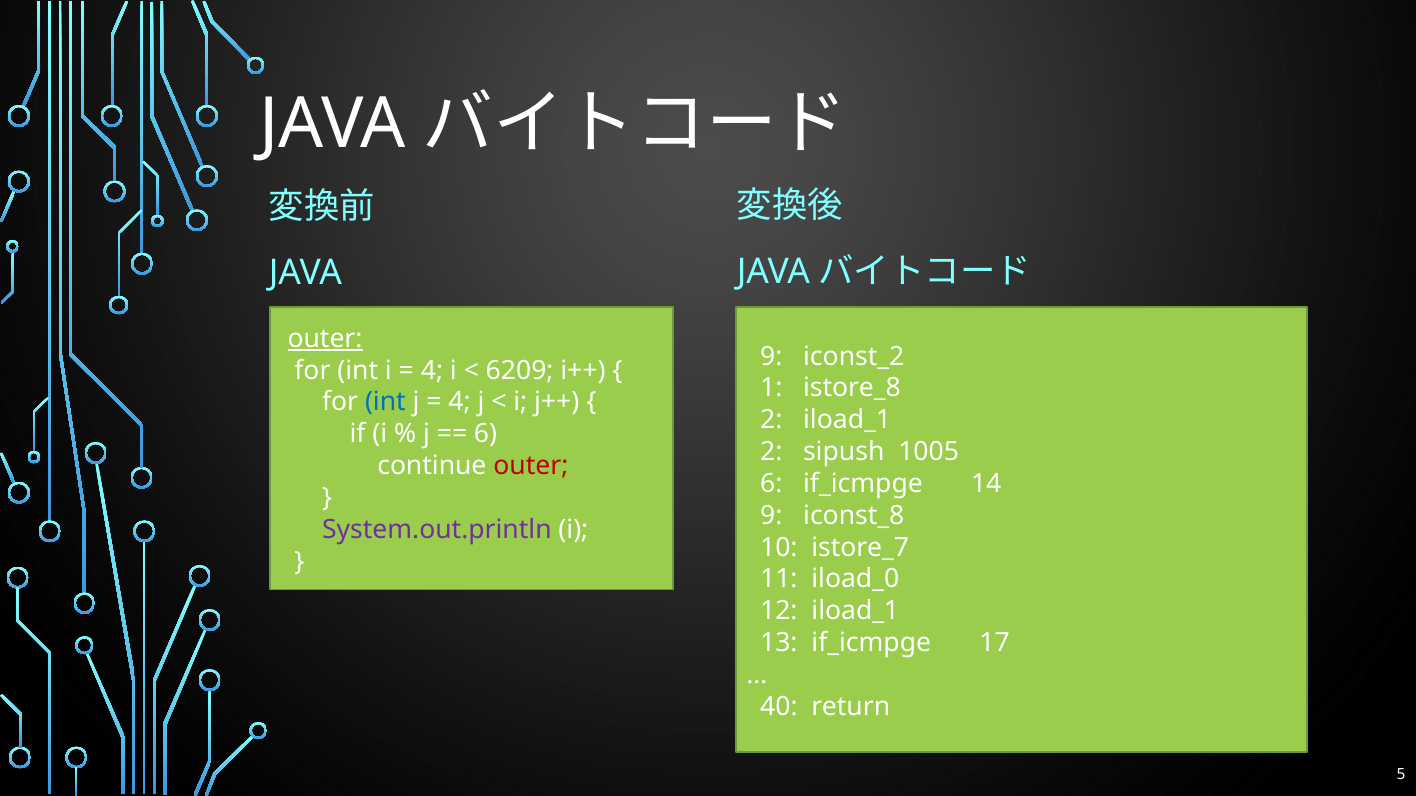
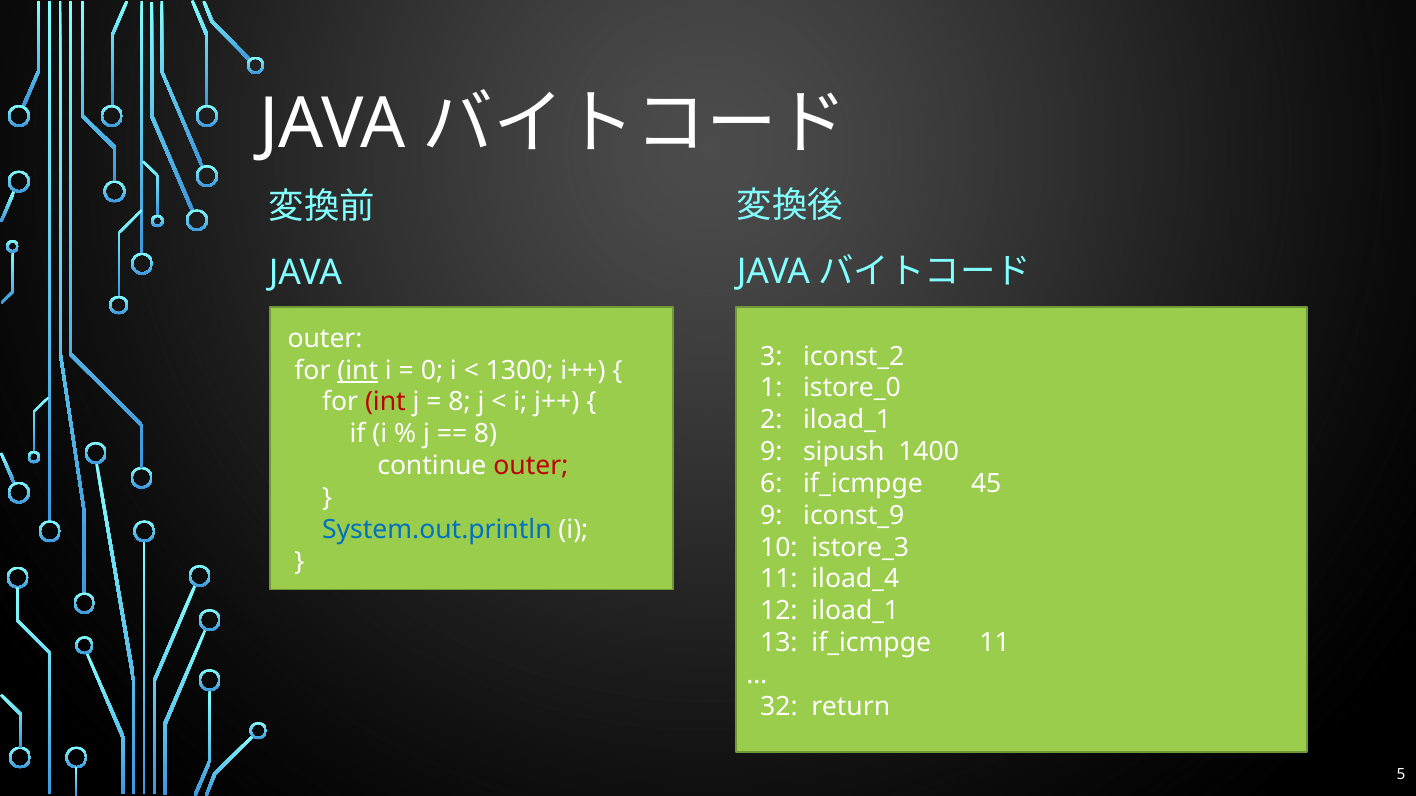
outer at (325, 339) underline: present -> none
9 at (771, 357): 9 -> 3
int at (358, 371) underline: none -> present
4 at (432, 371): 4 -> 0
6209: 6209 -> 1300
istore_8: istore_8 -> istore_0
int at (385, 402) colour: blue -> red
4 at (460, 402): 4 -> 8
6 at (486, 434): 6 -> 8
2 at (771, 452): 2 -> 9
1005: 1005 -> 1400
14: 14 -> 45
iconst_8: iconst_8 -> iconst_9
System.out.println colour: purple -> blue
istore_7: istore_7 -> istore_3
iload_0: iload_0 -> iload_4
if_icmpge 17: 17 -> 11
40: 40 -> 32
